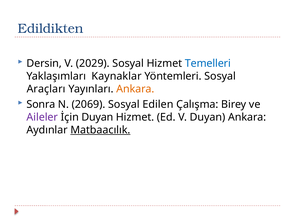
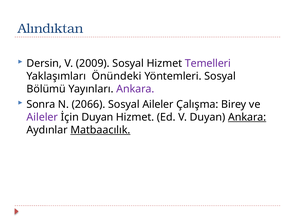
Edildikten: Edildikten -> Alındıktan
2029: 2029 -> 2009
Temelleri colour: blue -> purple
Kaynaklar: Kaynaklar -> Önündeki
Araçları: Araçları -> Bölümü
Ankara at (135, 89) colour: orange -> purple
2069: 2069 -> 2066
Sosyal Edilen: Edilen -> Aileler
Ankara at (247, 117) underline: none -> present
